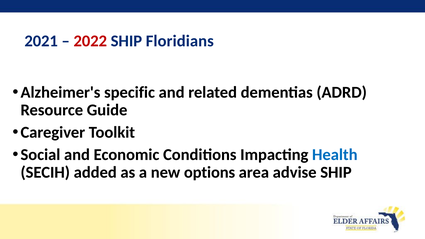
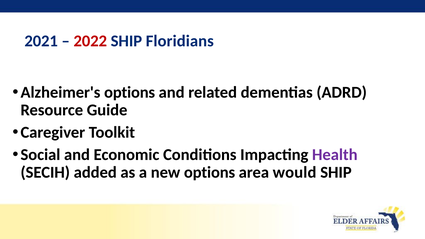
Alzheimer's specific: specific -> options
Health colour: blue -> purple
advise: advise -> would
